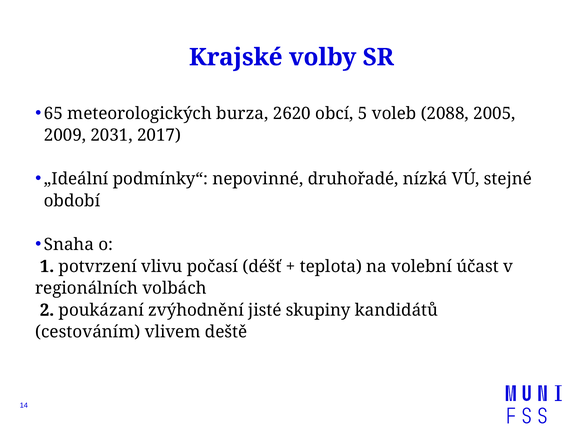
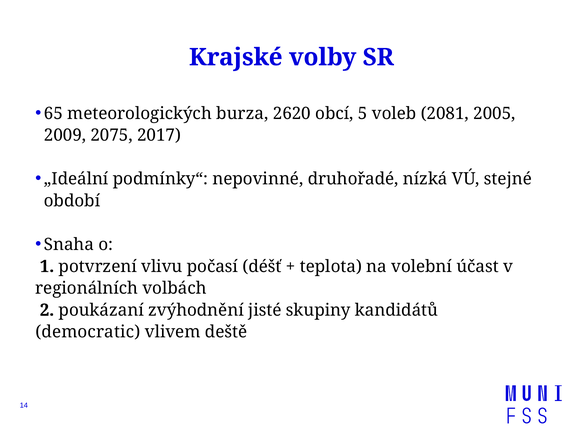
2088: 2088 -> 2081
2031: 2031 -> 2075
cestováním: cestováním -> democratic
